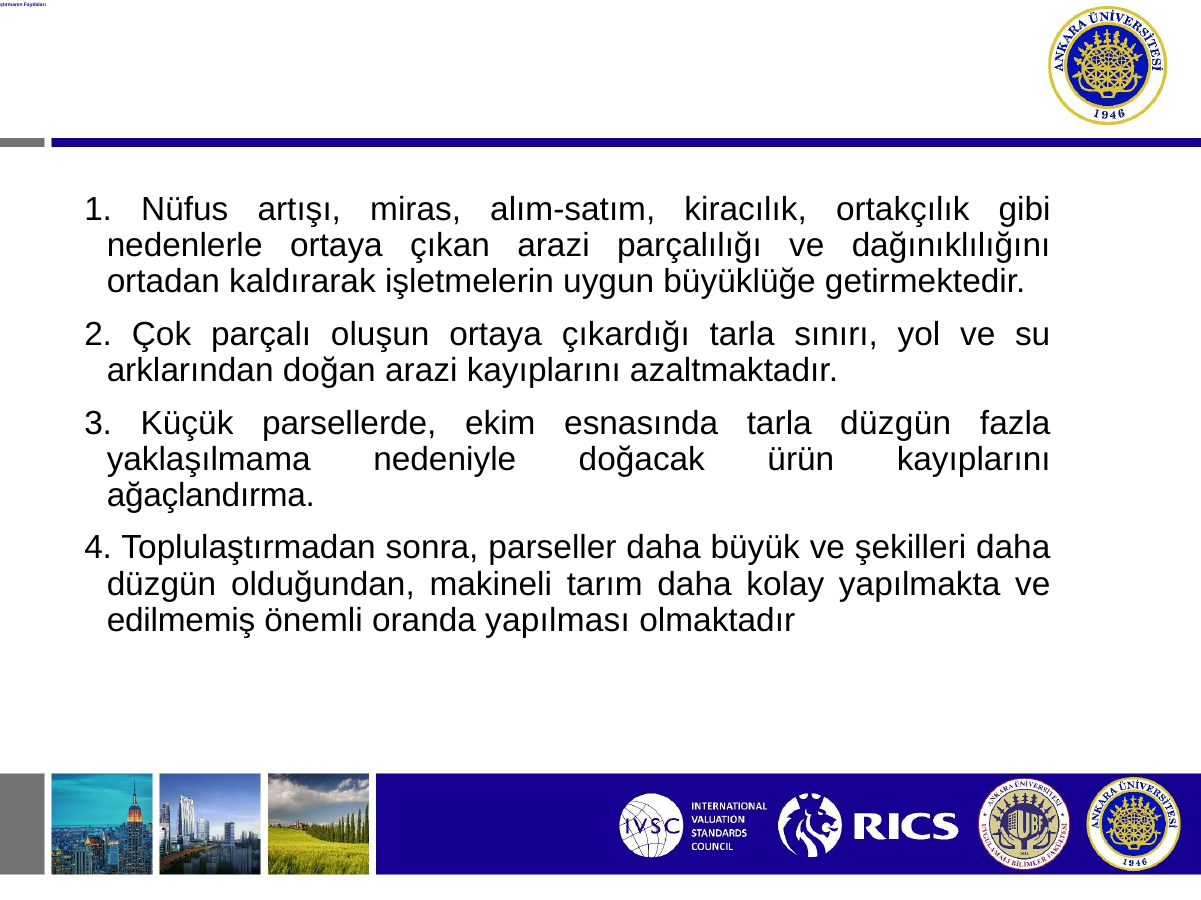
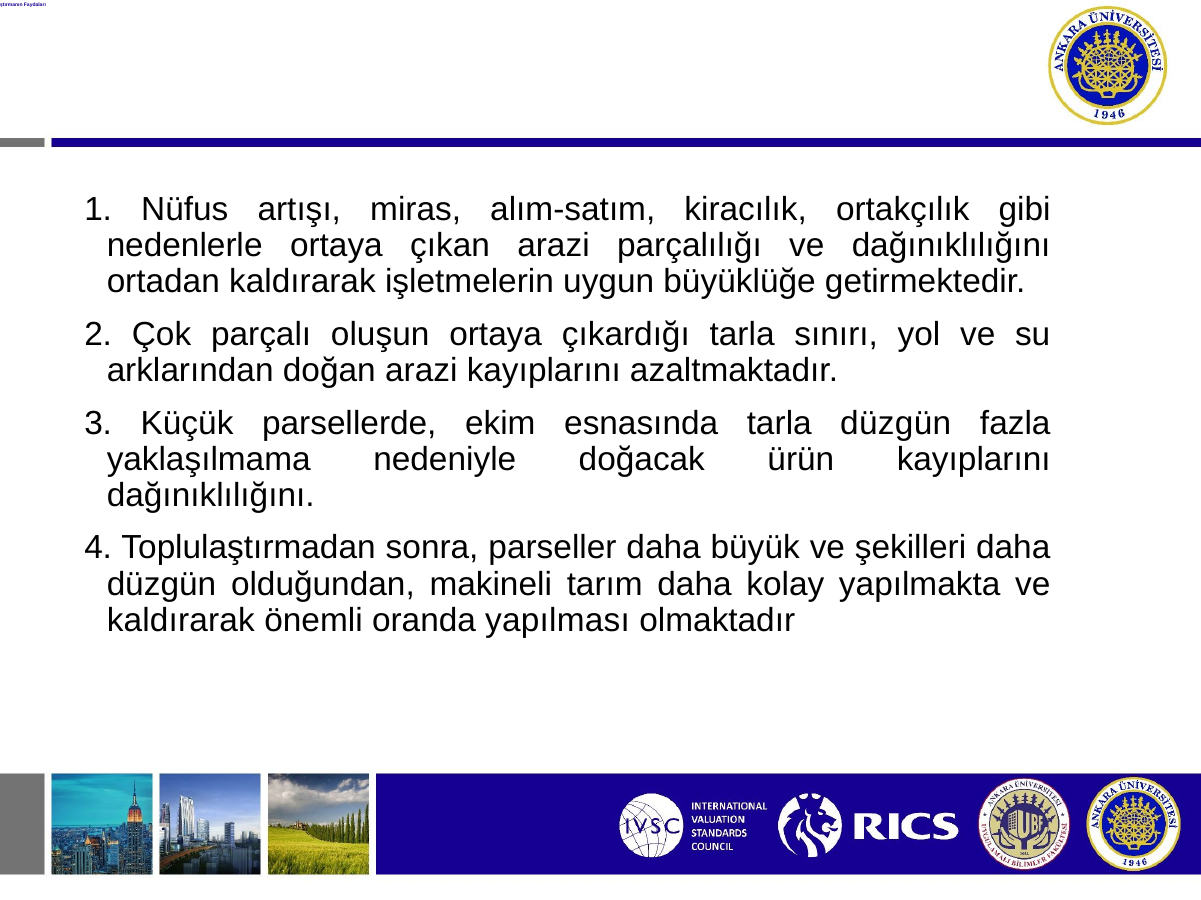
ağaçlandırma at (211, 496): ağaçlandırma -> dağınıklılığını
edilmemiş at (181, 621): edilmemiş -> kaldırarak
